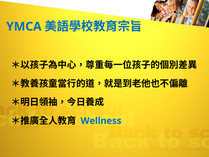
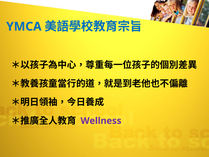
Wellness colour: blue -> purple
